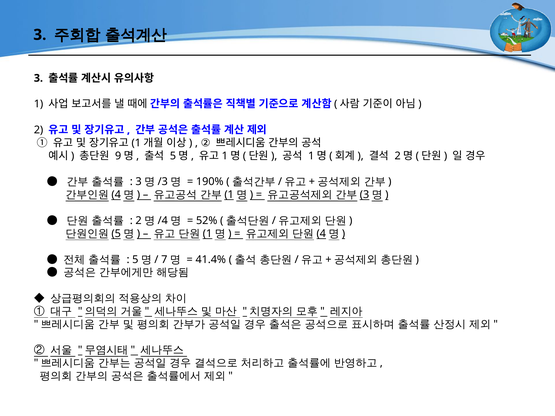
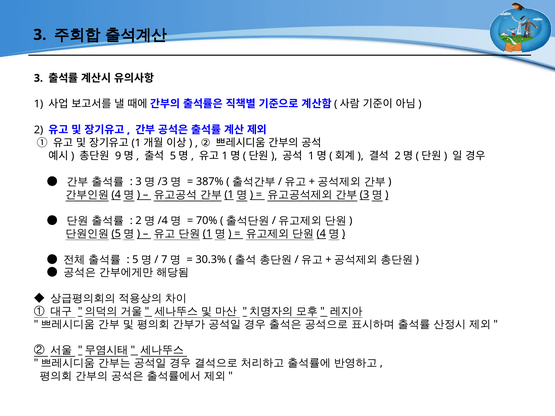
190%: 190% -> 387%
52%: 52% -> 70%
41.4%: 41.4% -> 30.3%
